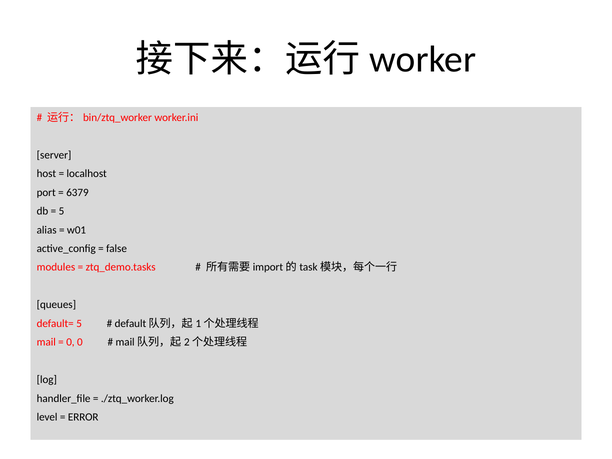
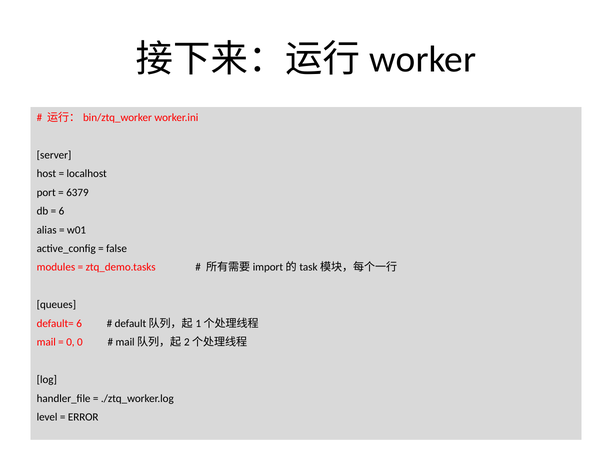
5 at (62, 211): 5 -> 6
default= 5: 5 -> 6
